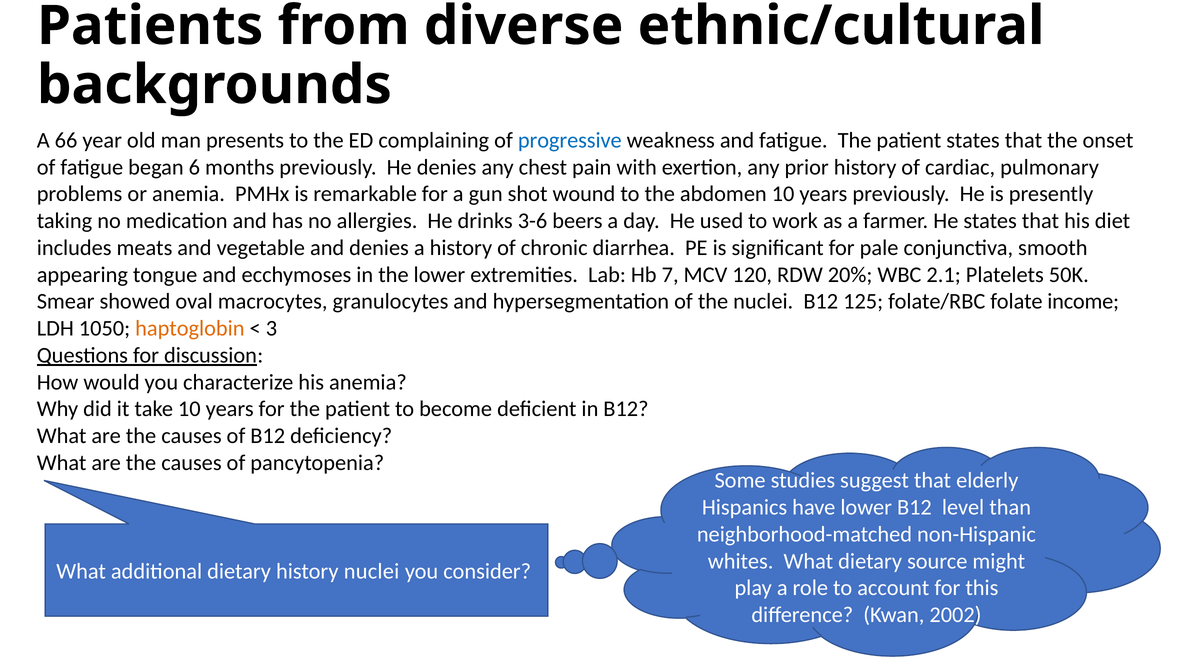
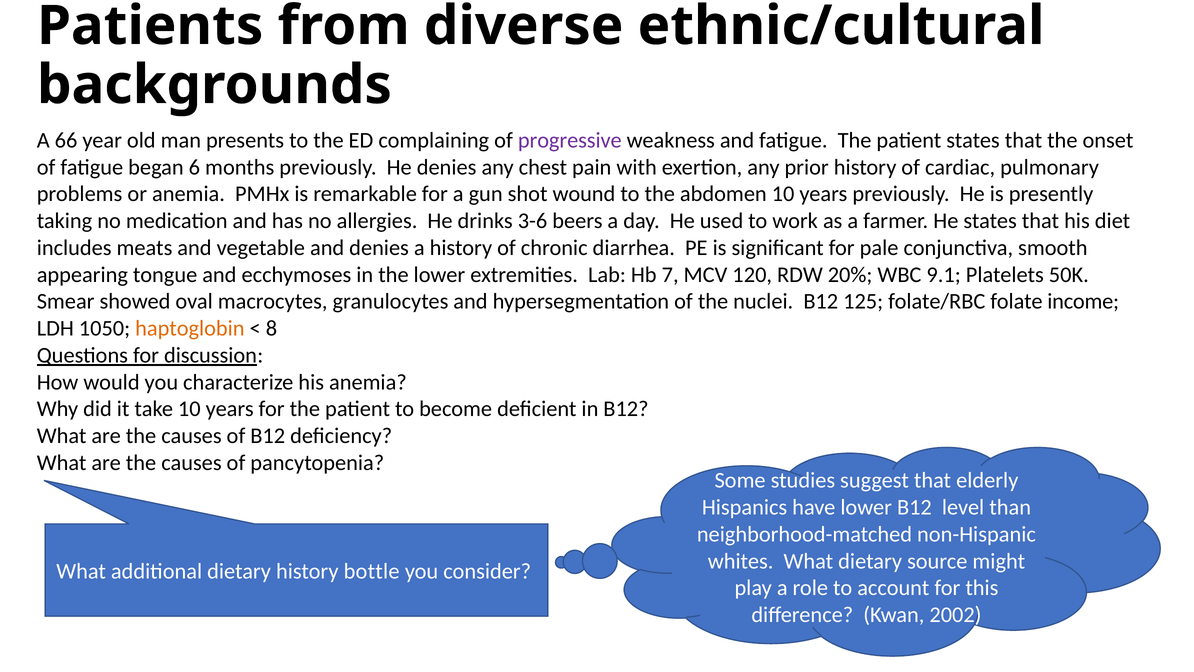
progressive colour: blue -> purple
2.1: 2.1 -> 9.1
3: 3 -> 8
history nuclei: nuclei -> bottle
